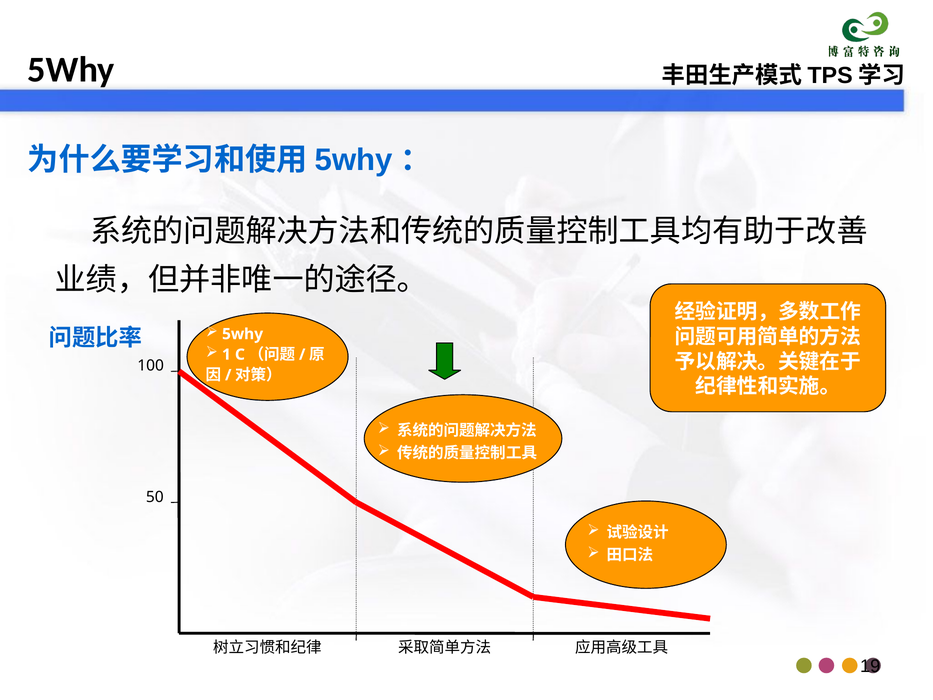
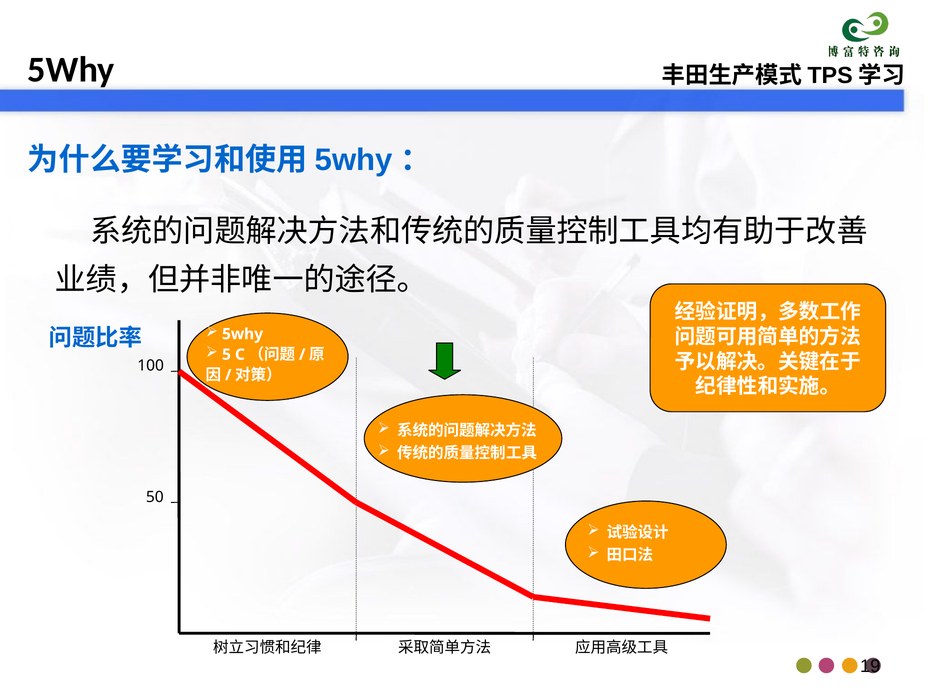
1: 1 -> 5
